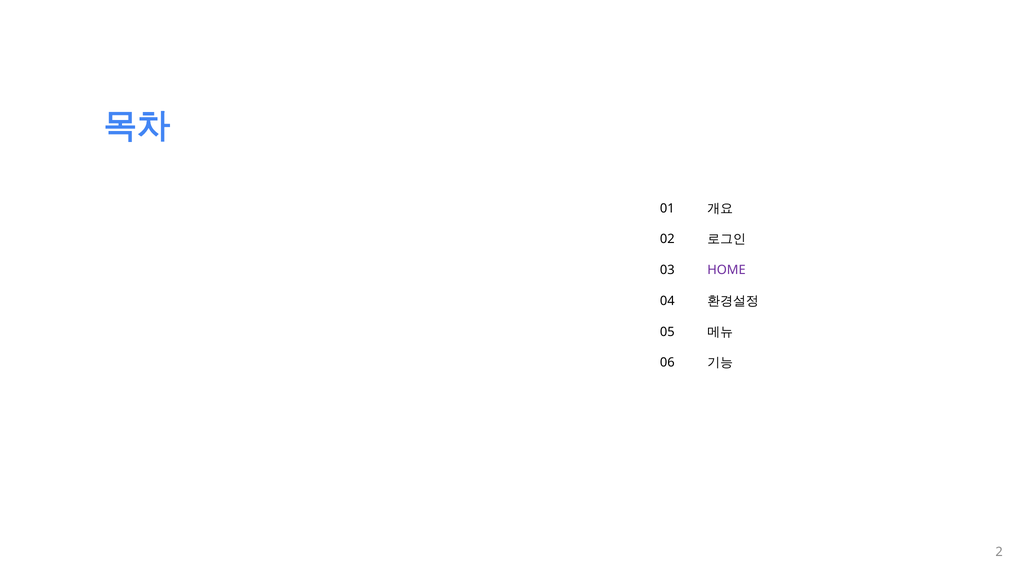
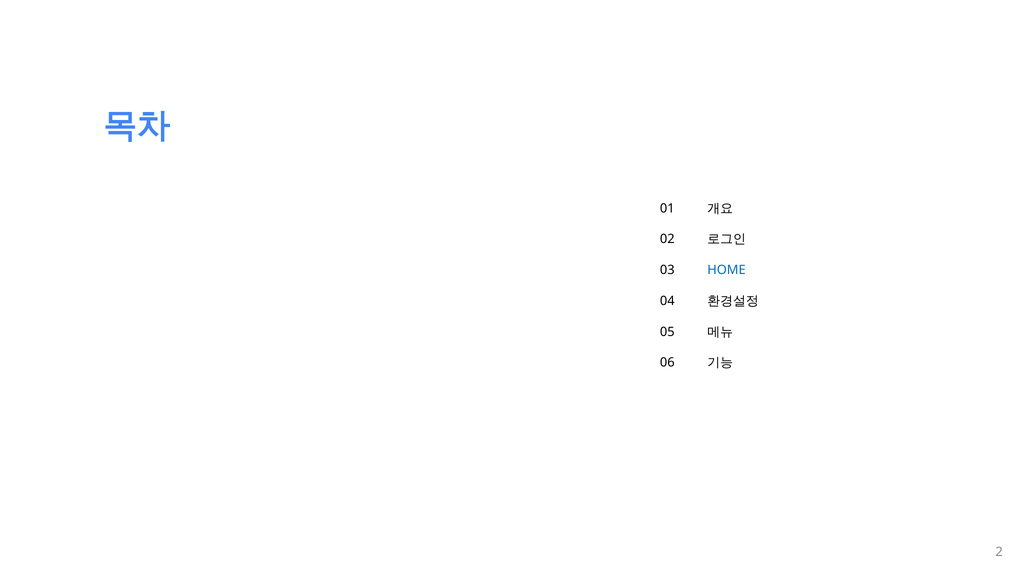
HOME colour: purple -> blue
